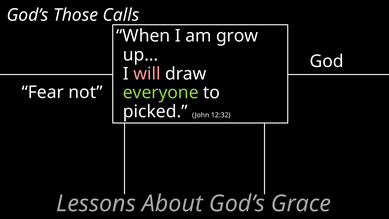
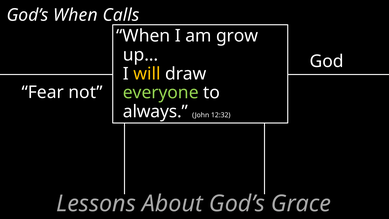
God’s Those: Those -> When
will colour: pink -> yellow
picked: picked -> always
